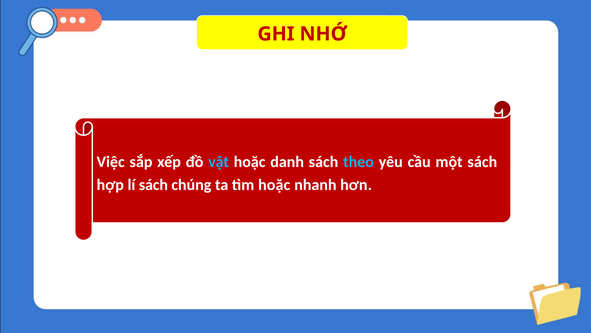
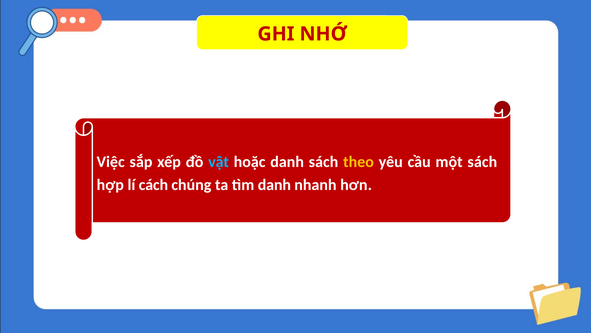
theo colour: light blue -> yellow
lí sách: sách -> cách
tìm hoặc: hoặc -> danh
